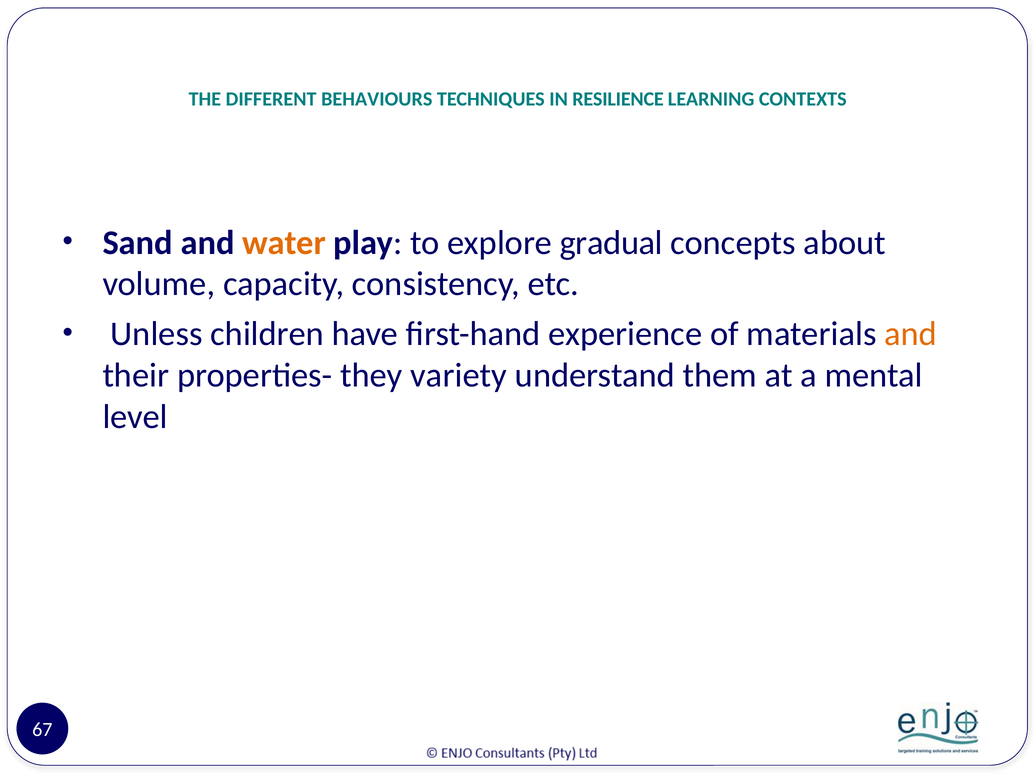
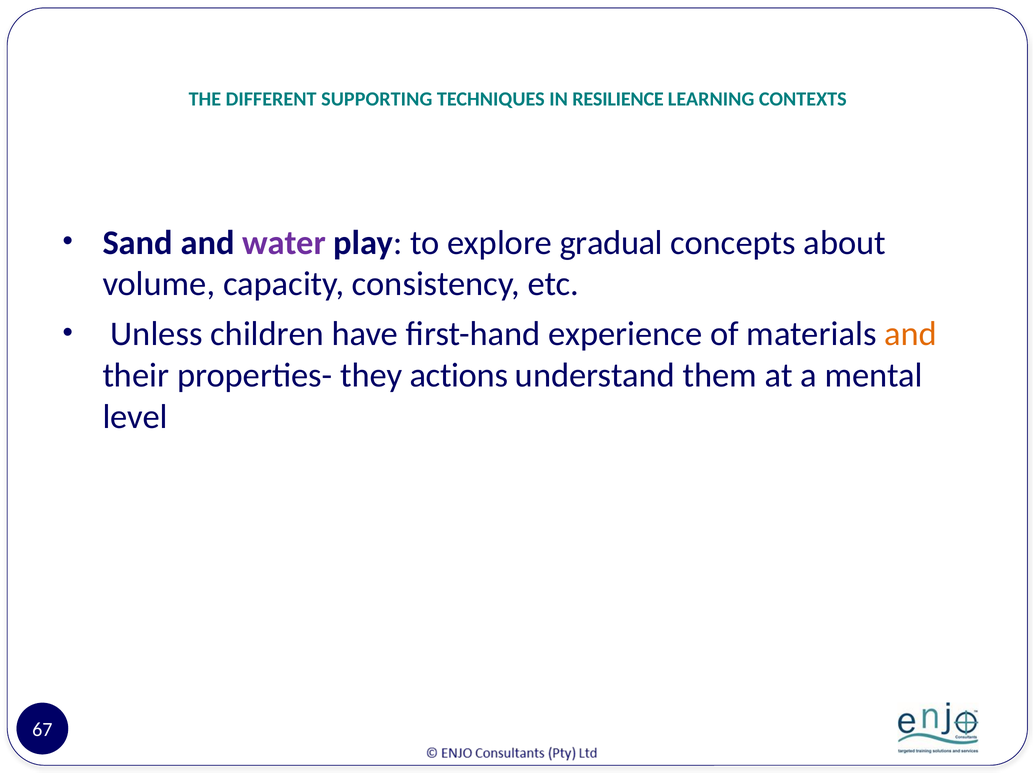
BEHAVIOURS: BEHAVIOURS -> SUPPORTING
water colour: orange -> purple
variety: variety -> actions
